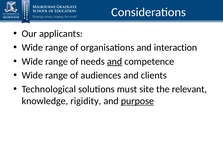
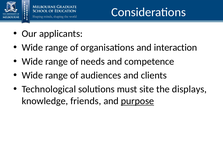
and at (115, 62) underline: present -> none
relevant: relevant -> displays
rigidity: rigidity -> friends
